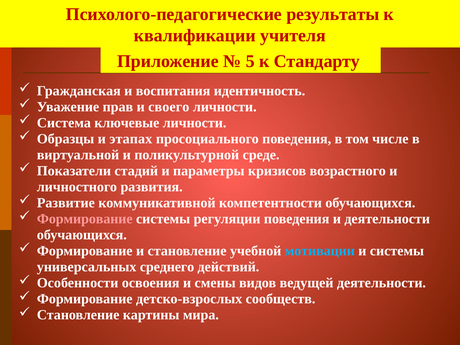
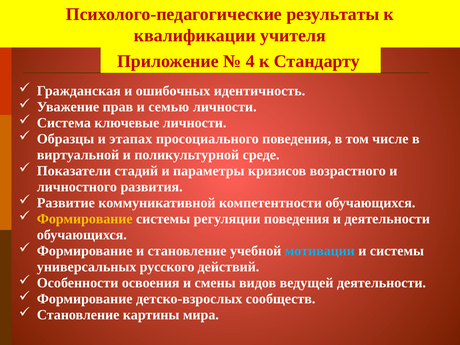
5: 5 -> 4
воспитания: воспитания -> ошибочных
своего: своего -> семью
Формирование at (85, 219) colour: pink -> yellow
среднего: среднего -> русского
